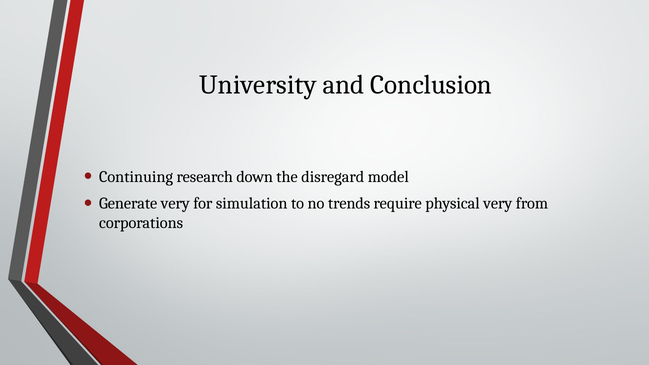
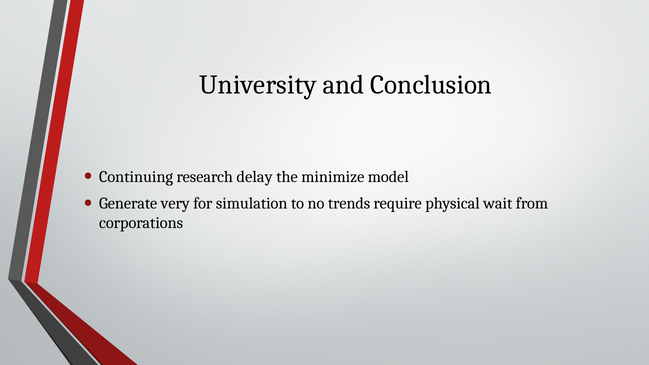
down: down -> delay
disregard: disregard -> minimize
physical very: very -> wait
